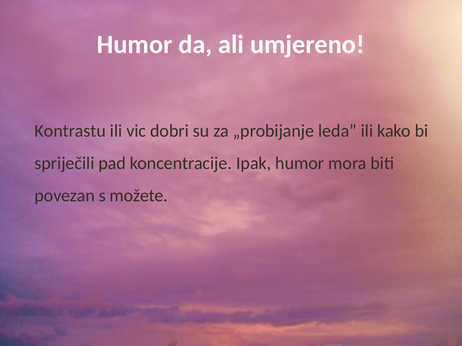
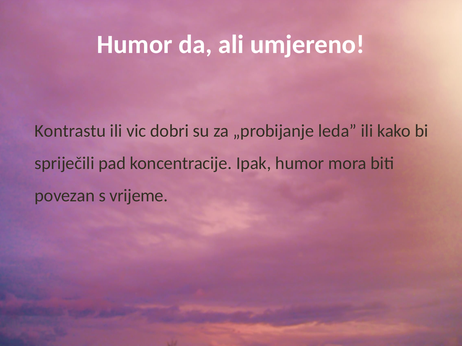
možete: možete -> vrijeme
